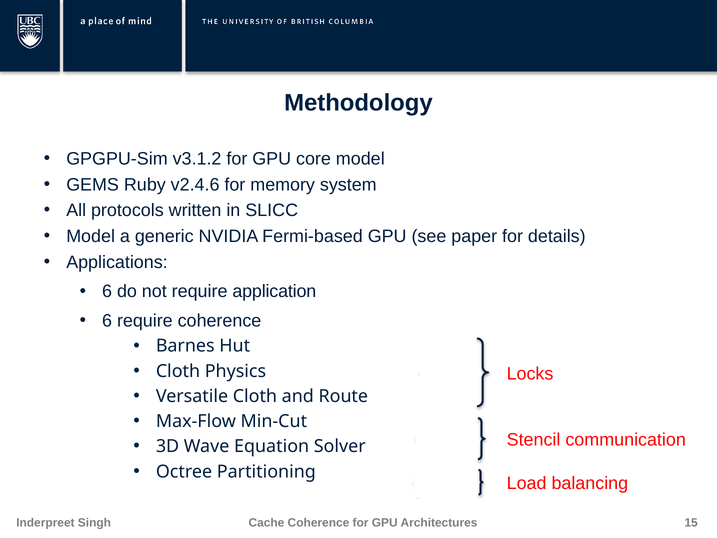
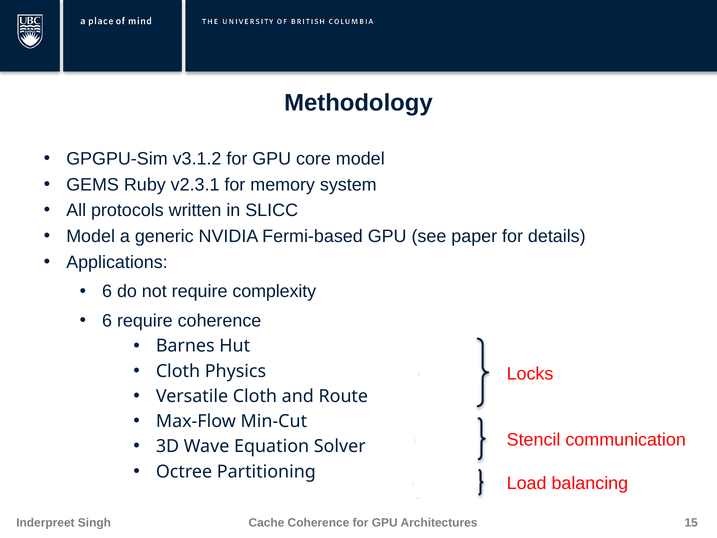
v2.4.6: v2.4.6 -> v2.3.1
application: application -> complexity
